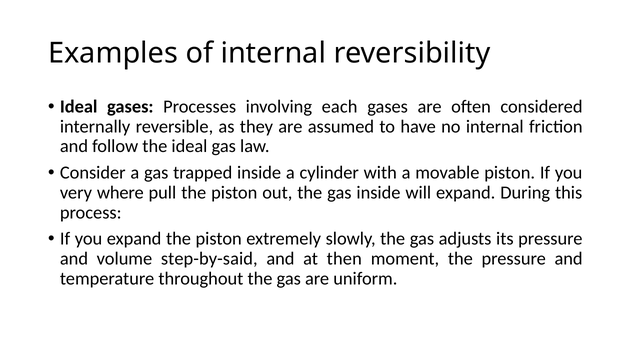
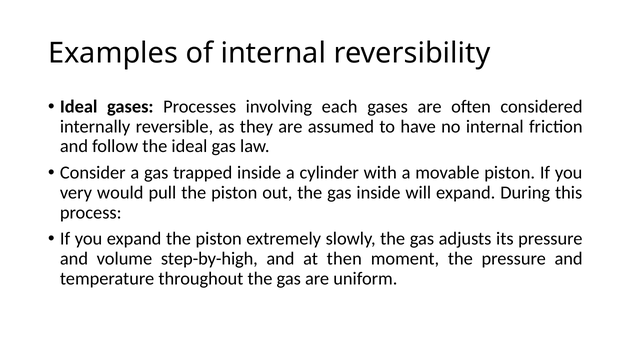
where: where -> would
step-by-said: step-by-said -> step-by-high
